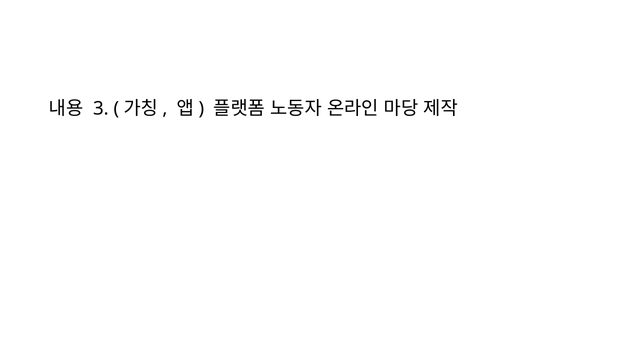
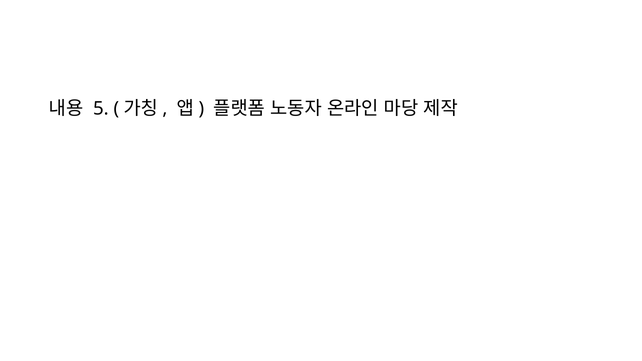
3: 3 -> 5
